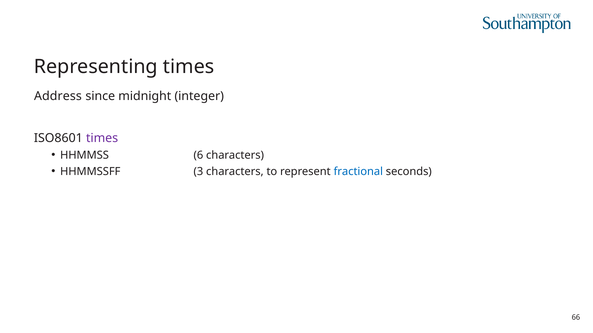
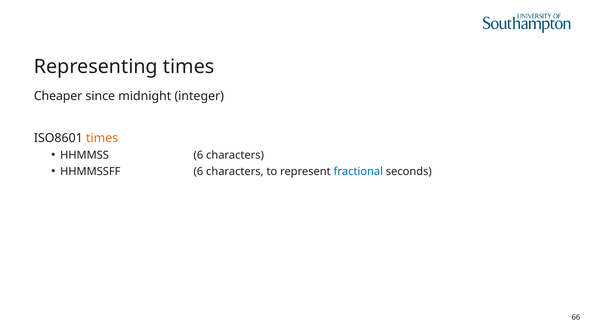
Address: Address -> Cheaper
times at (102, 138) colour: purple -> orange
HHMMSSFF 3: 3 -> 6
